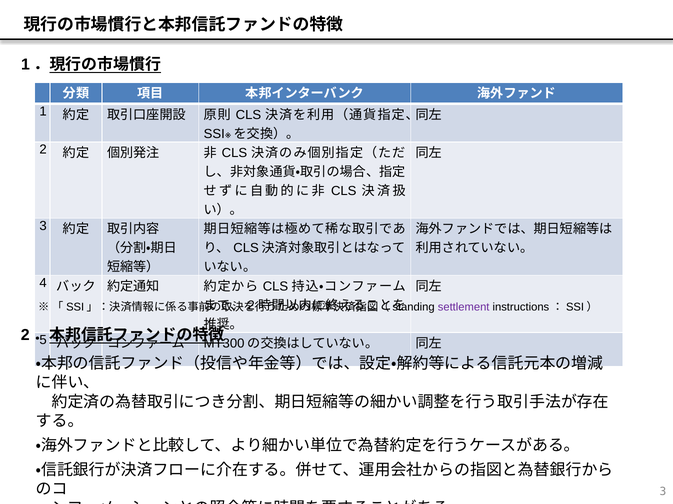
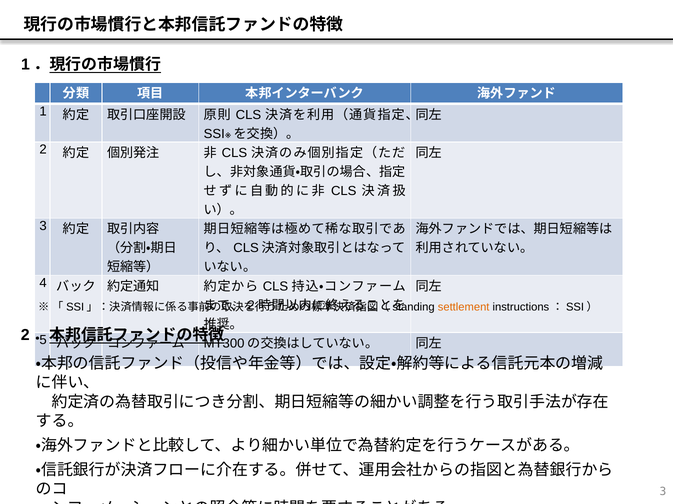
settlement colour: purple -> orange
